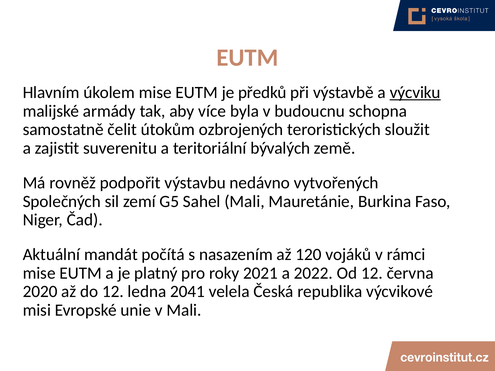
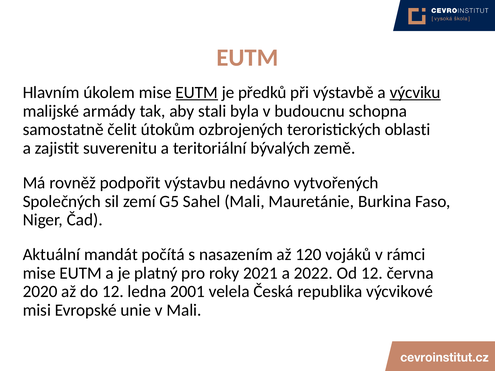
EUTM at (197, 93) underline: none -> present
více: více -> stali
sloužit: sloužit -> oblasti
2041: 2041 -> 2001
